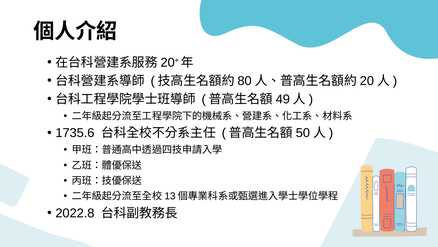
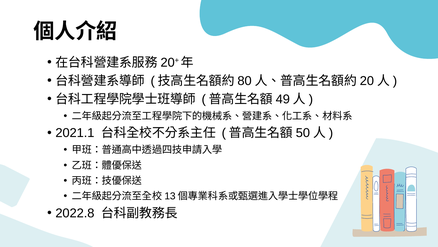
1735.6: 1735.6 -> 2021.1
